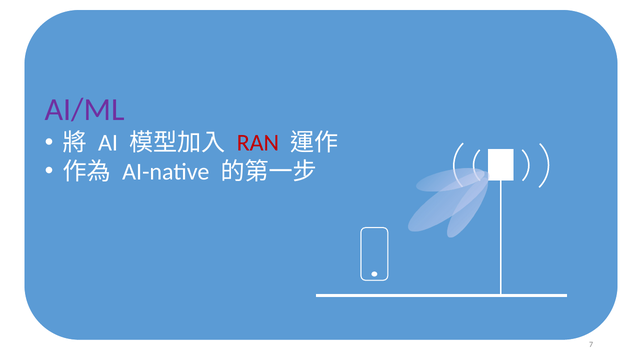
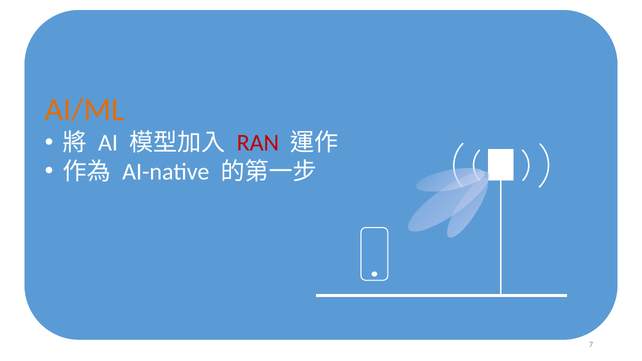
AI/ML colour: purple -> orange
